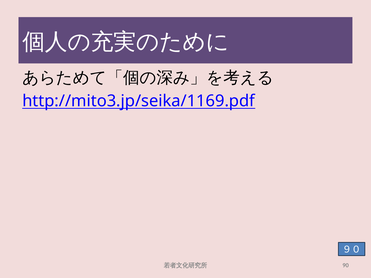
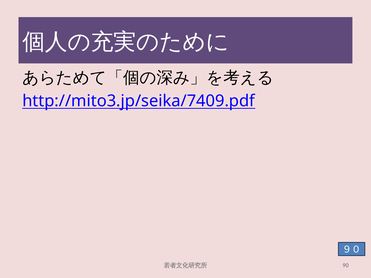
http://mito3.jp/seika/1169.pdf: http://mito3.jp/seika/1169.pdf -> http://mito3.jp/seika/7409.pdf
